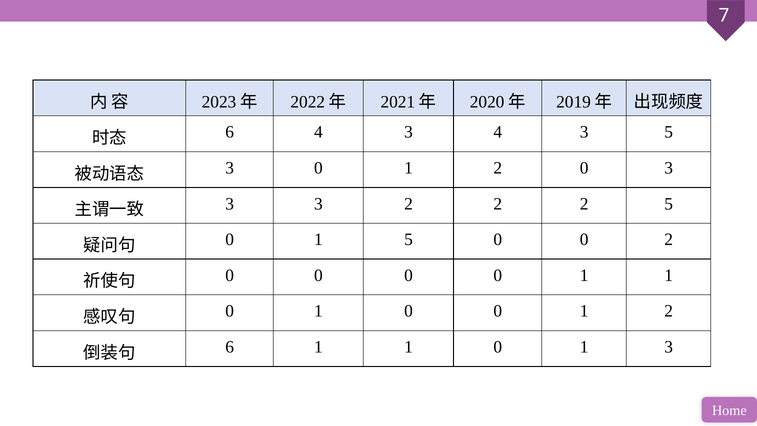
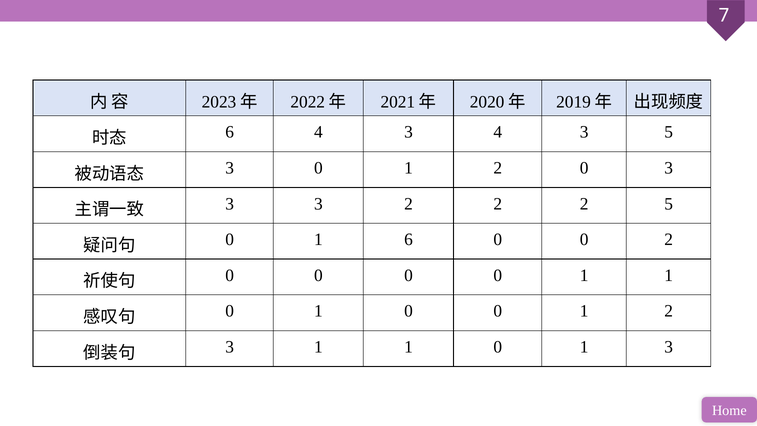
1 5: 5 -> 6
6 at (230, 347): 6 -> 3
